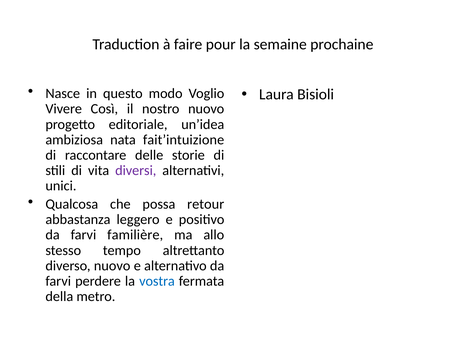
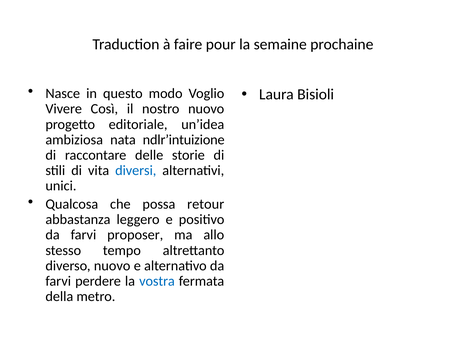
fait’intuizione: fait’intuizione -> ndlr’intuizione
diversi colour: purple -> blue
familière: familière -> proposer
